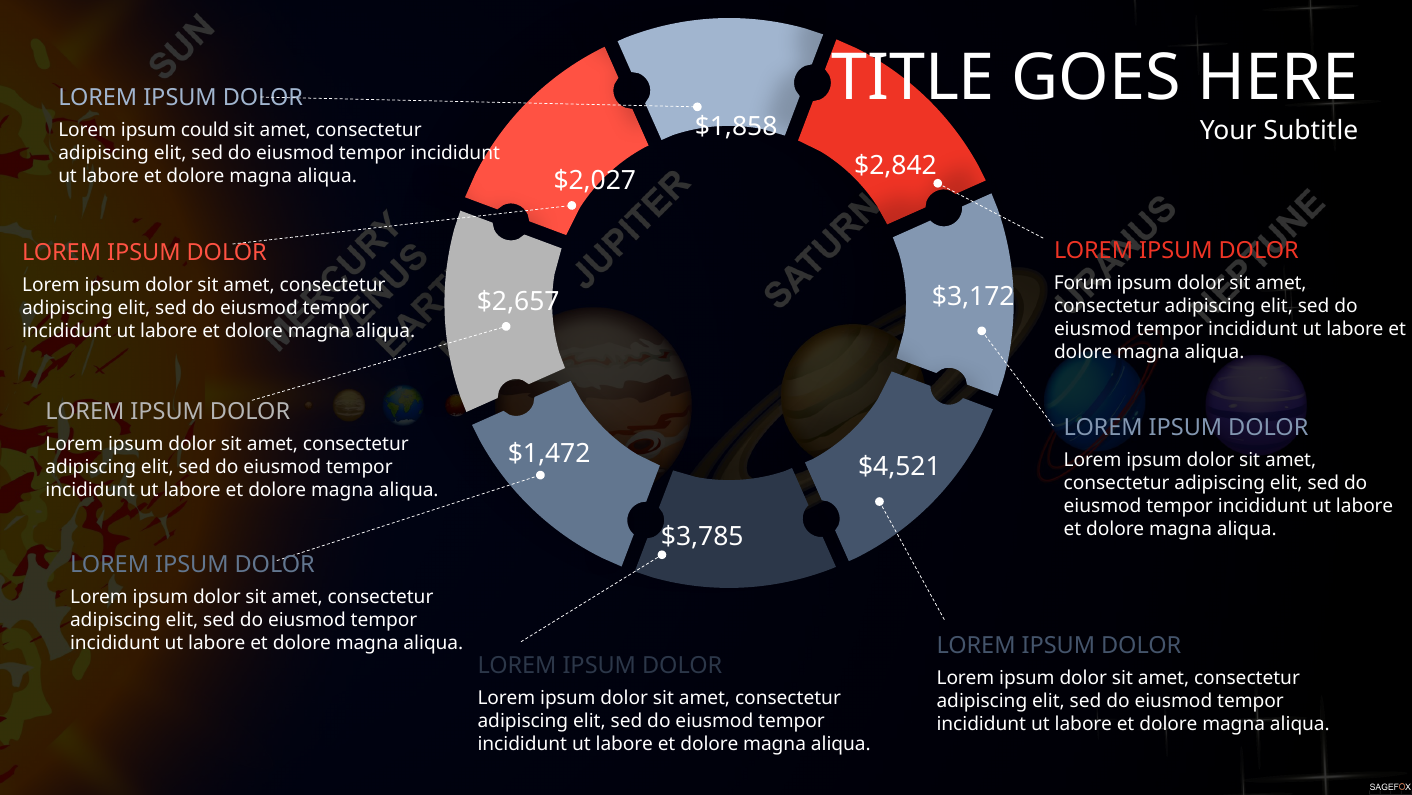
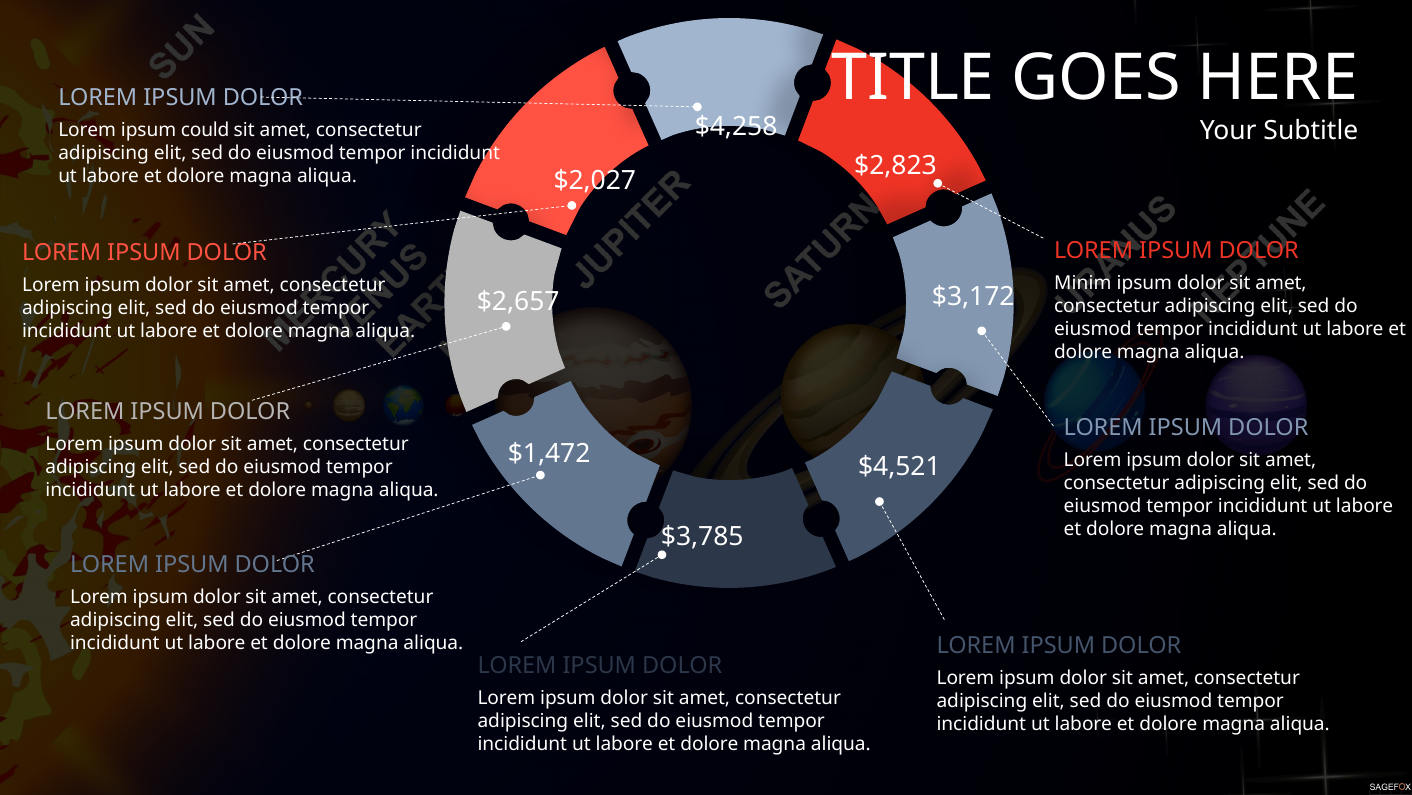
$1,858: $1,858 -> $4,258
$2,842: $2,842 -> $2,823
Forum: Forum -> Minim
